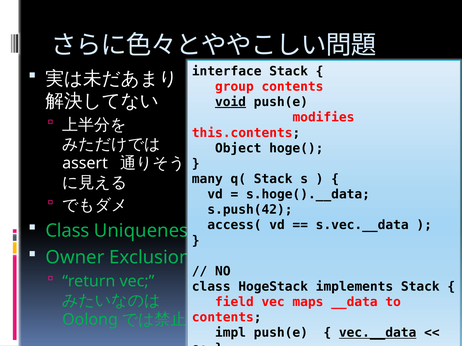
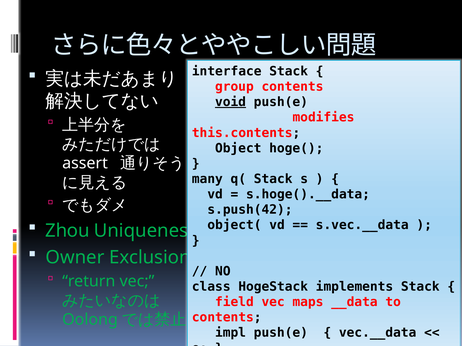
access(: access( -> object(
Class at (67, 231): Class -> Zhou
vec.__data underline: present -> none
